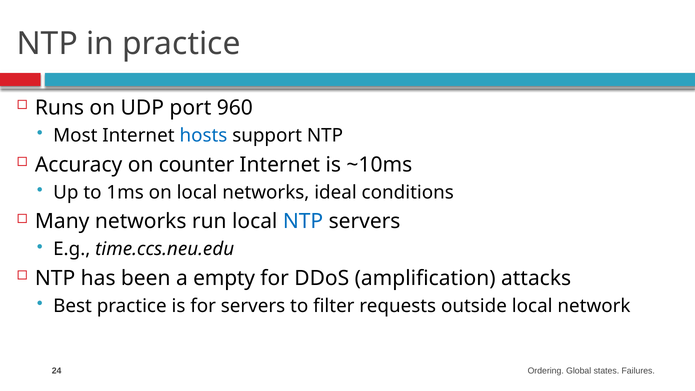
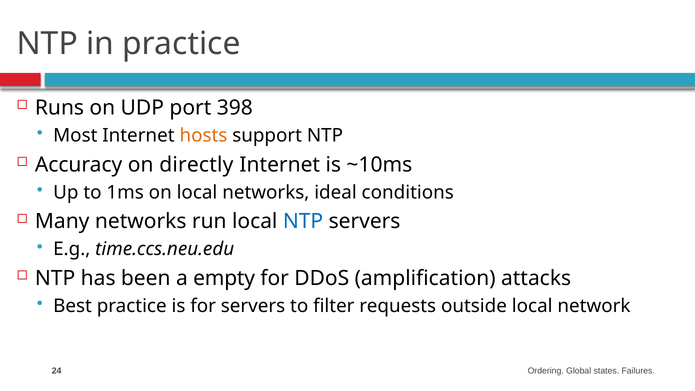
960: 960 -> 398
hosts colour: blue -> orange
counter: counter -> directly
